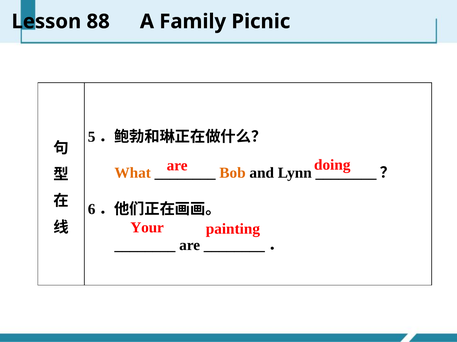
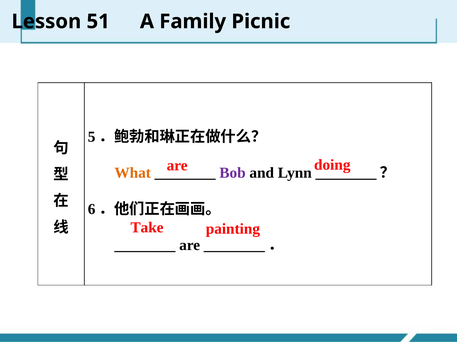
88: 88 -> 51
Bob colour: orange -> purple
Your: Your -> Take
